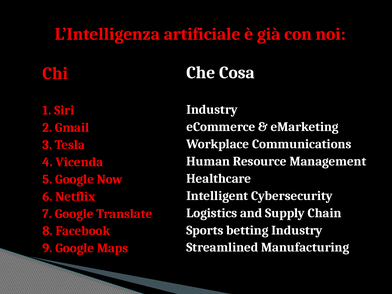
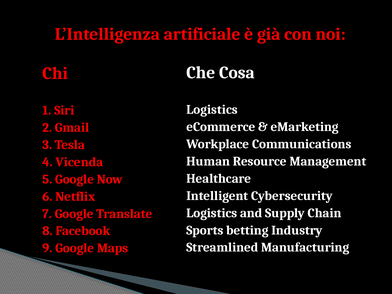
Industry at (212, 110): Industry -> Logistics
